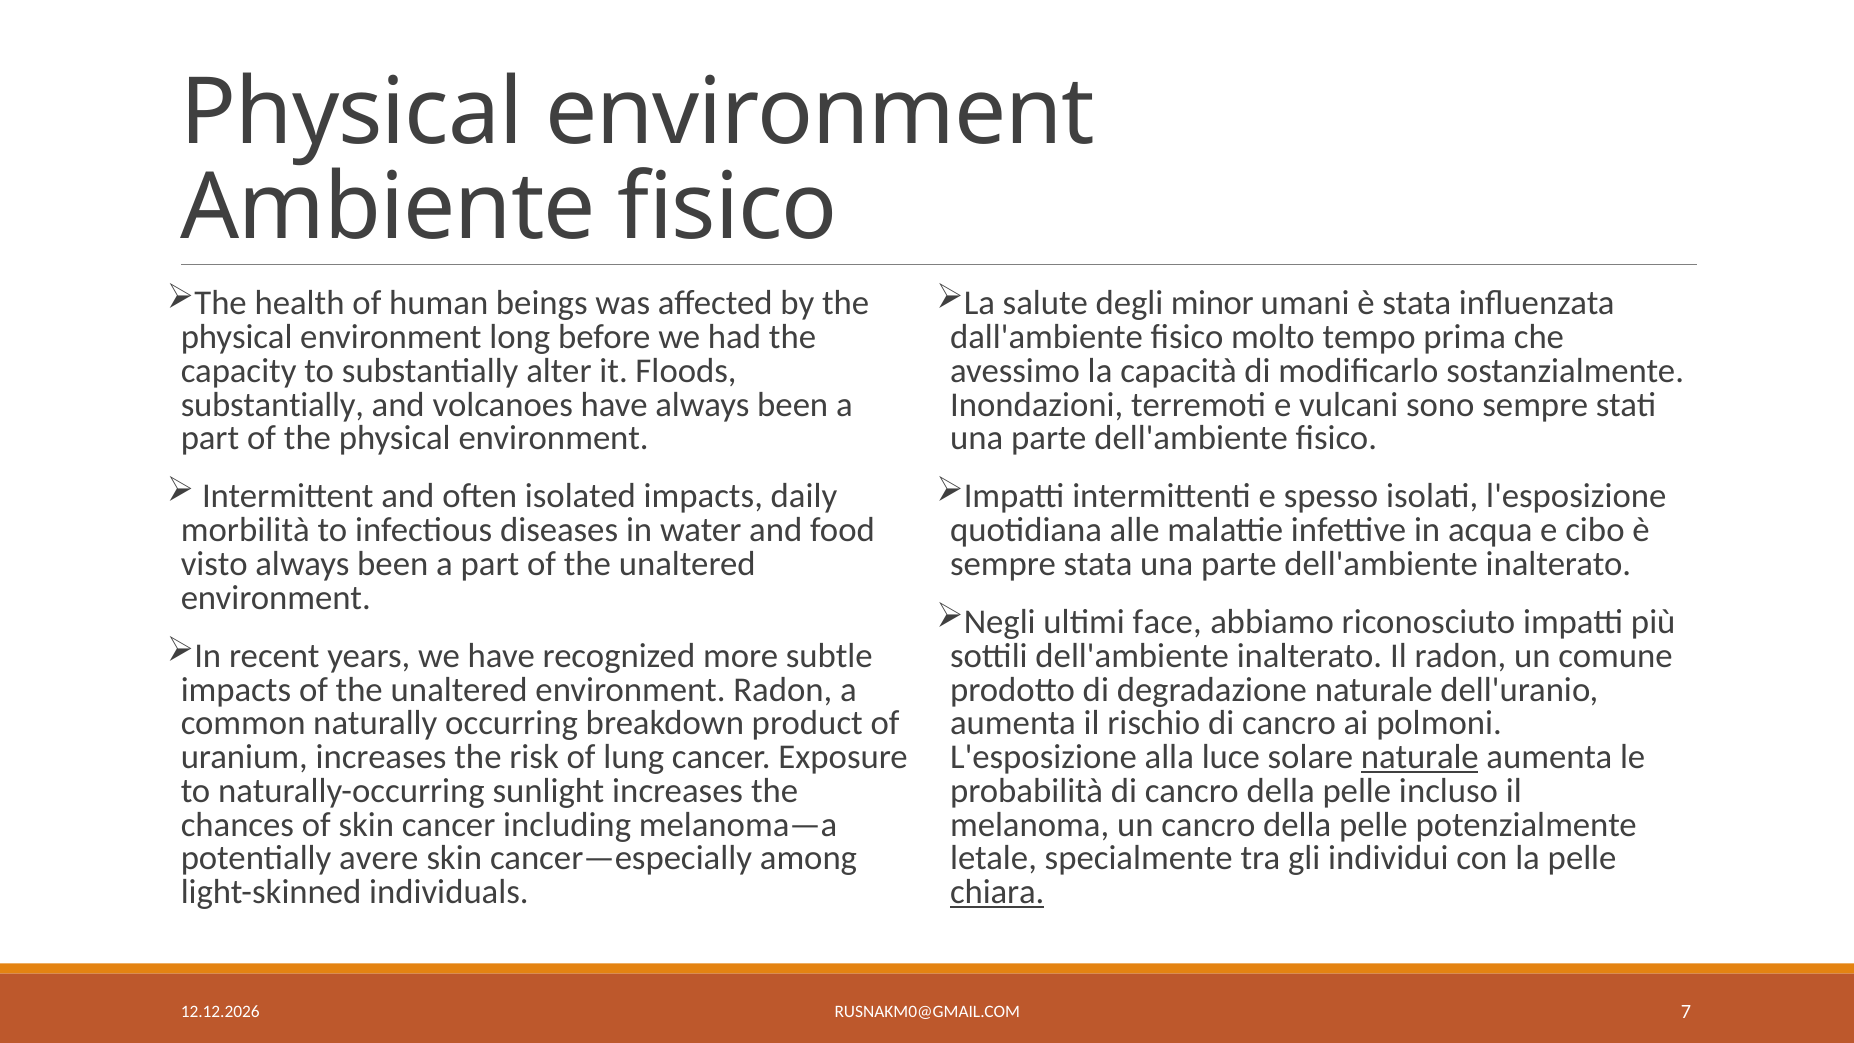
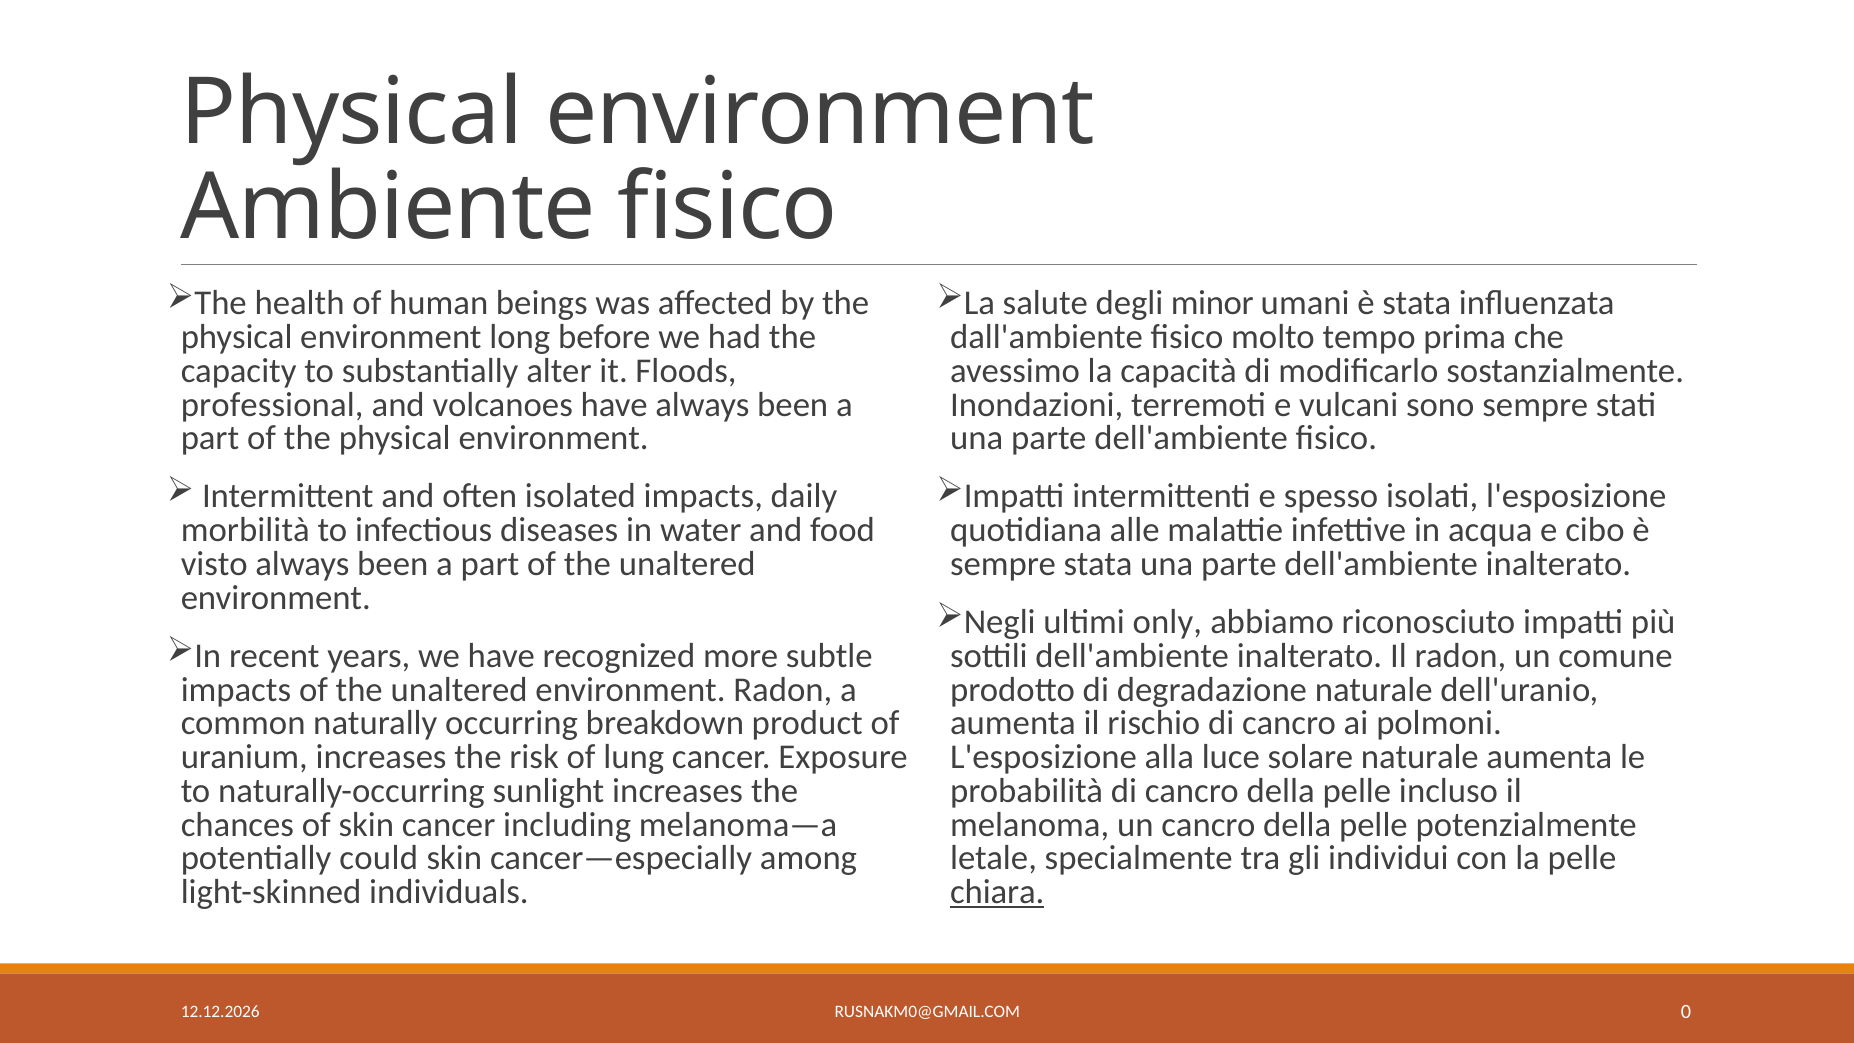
substantially at (272, 405): substantially -> professional
face: face -> only
naturale at (1420, 757) underline: present -> none
avere: avere -> could
7: 7 -> 0
